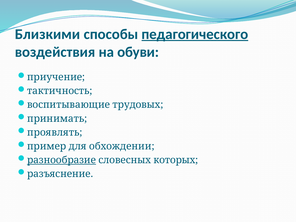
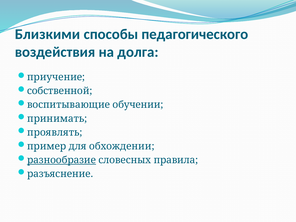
педагогического underline: present -> none
обуви: обуви -> долга
тактичность: тактичность -> собственной
трудовых: трудовых -> обучении
которых: которых -> правила
